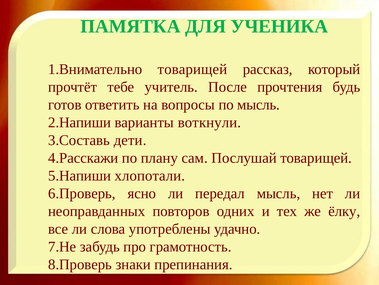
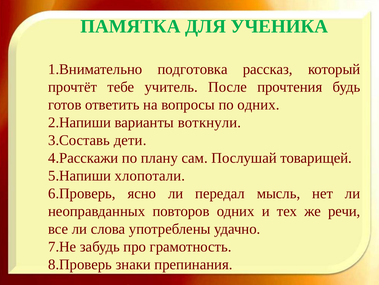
товарищей at (192, 69): товарищей -> подготовка
по мысль: мысль -> одних
ёлку: ёлку -> речи
